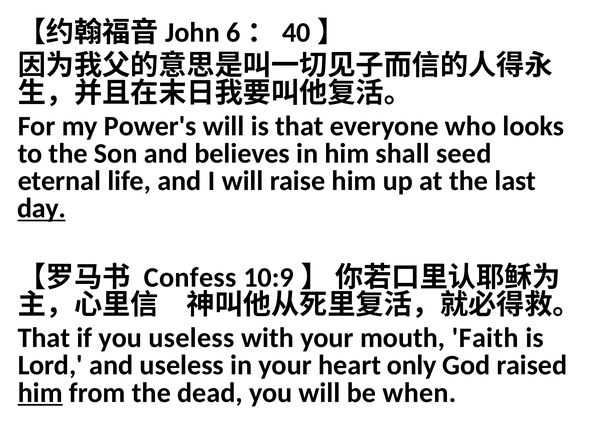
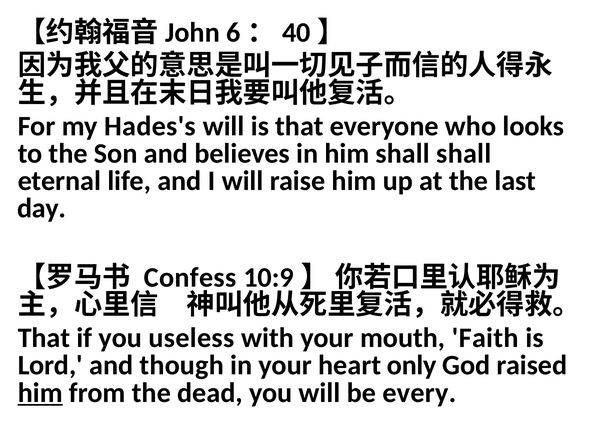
Power's: Power's -> Hades's
shall seed: seed -> shall
day underline: present -> none
and useless: useless -> though
when: when -> every
